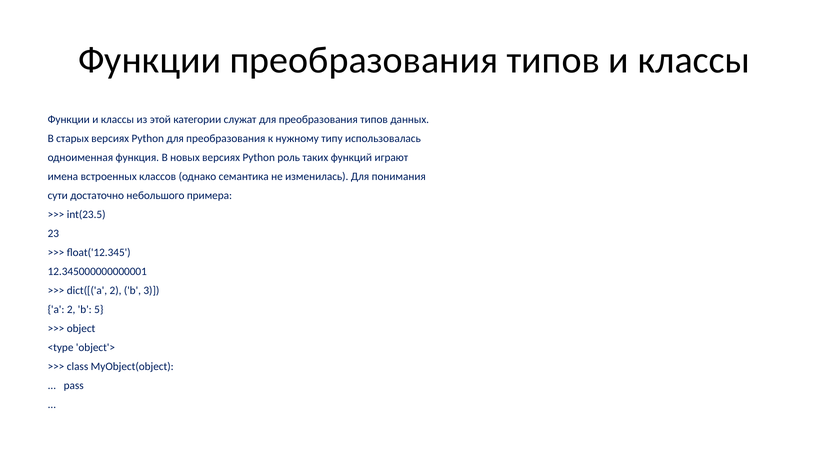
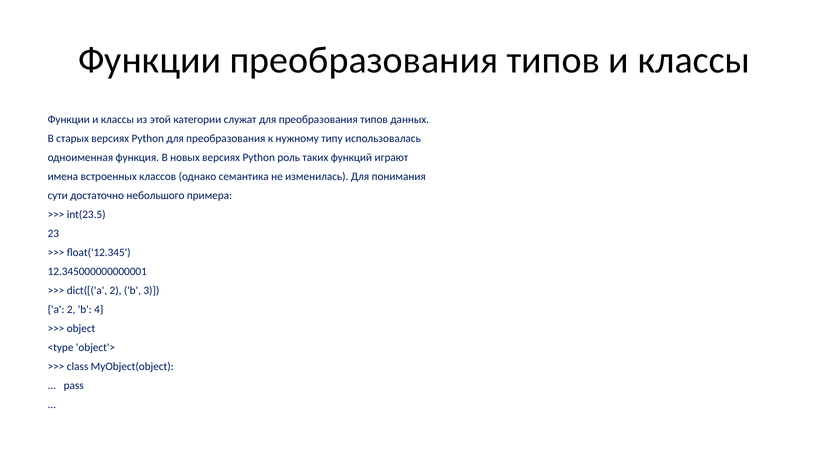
5: 5 -> 4
